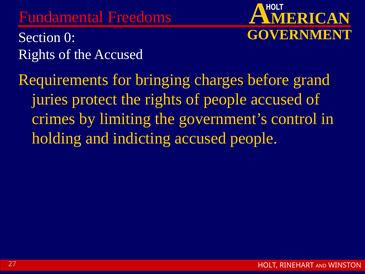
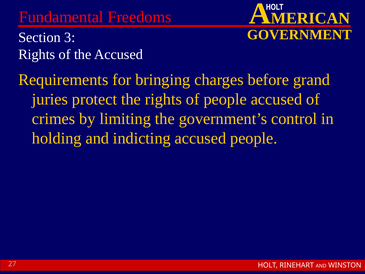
0: 0 -> 3
